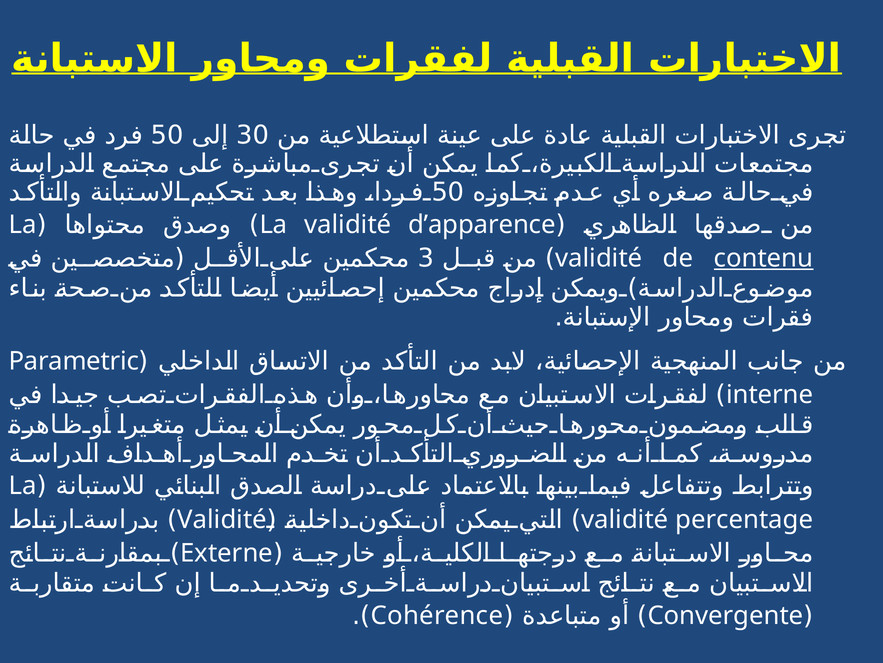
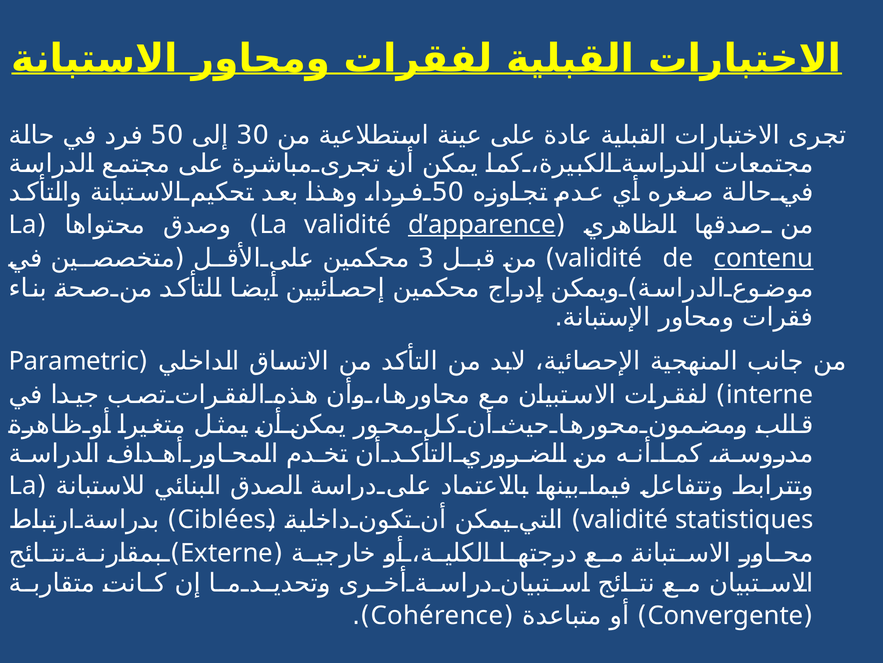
d’apparence underline: none -> present
Validité at (222, 519): Validité -> Ciblées
percentage: percentage -> statistiques
